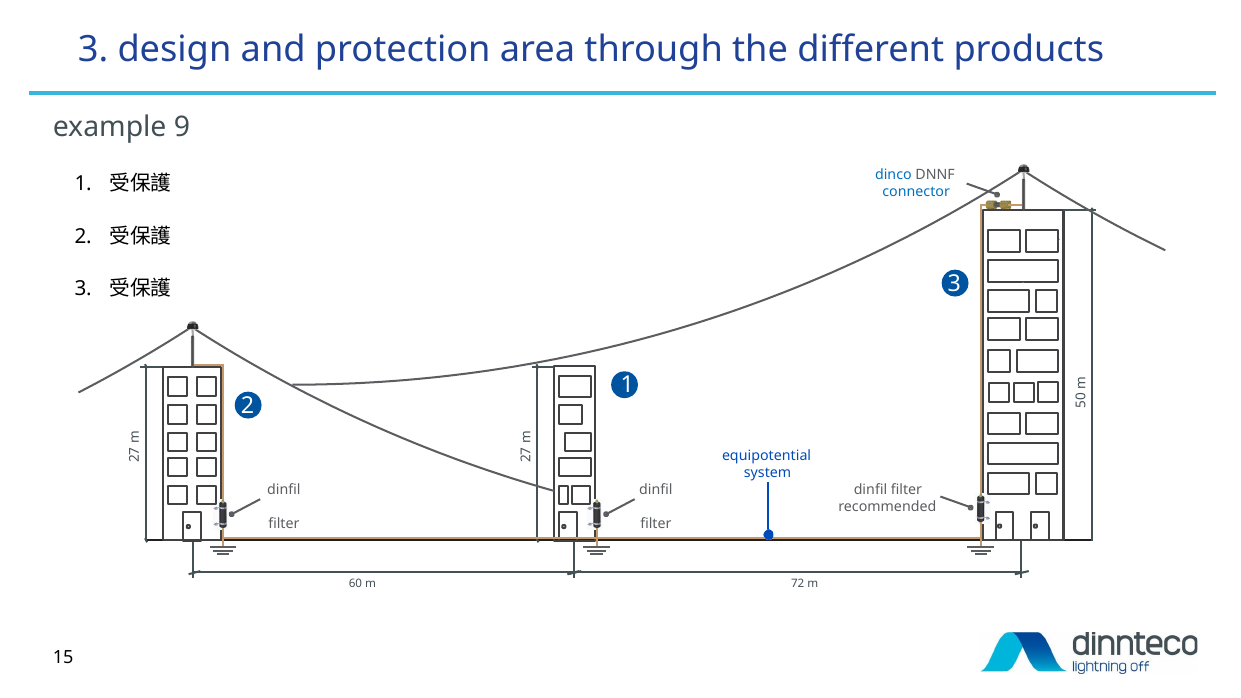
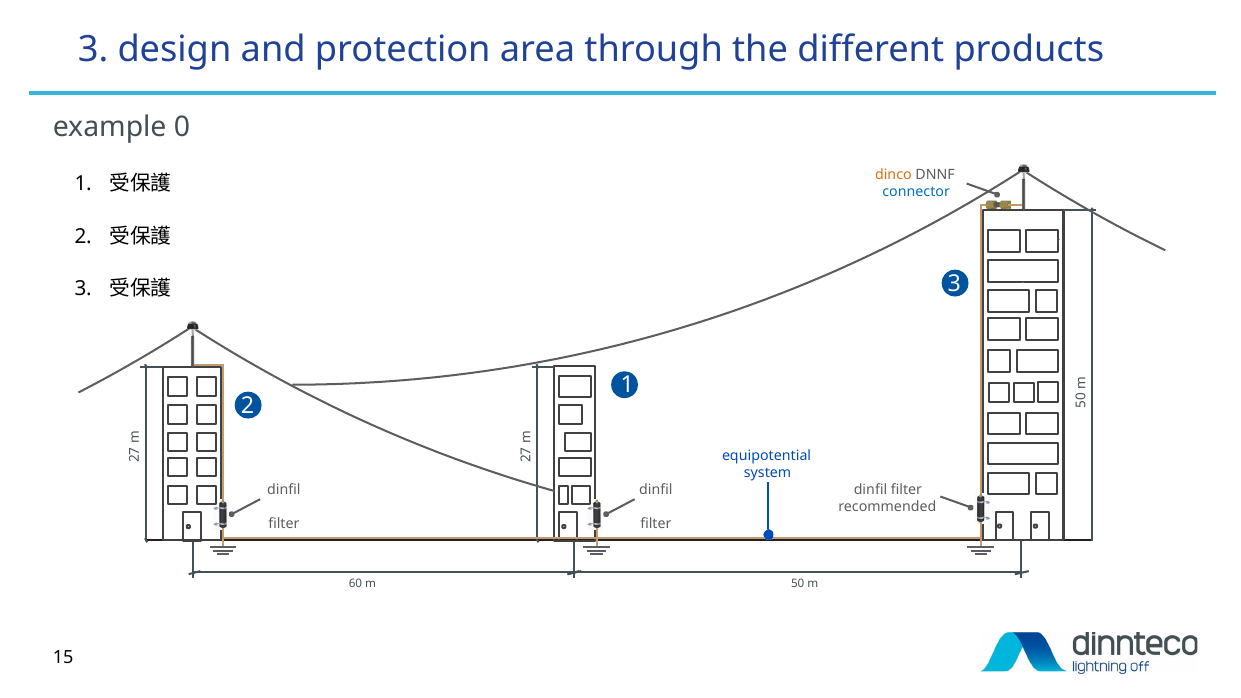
example 9: 9 -> 0
dinco colour: blue -> orange
72: 72 -> 50
